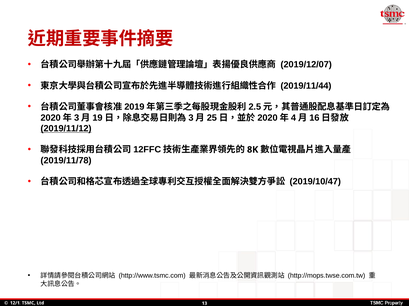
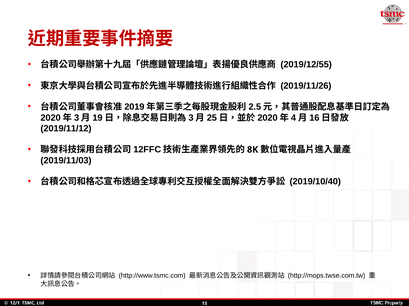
2019/12/07: 2019/12/07 -> 2019/12/55
2019/11/44: 2019/11/44 -> 2019/11/26
2019/11/12 underline: present -> none
2019/11/78: 2019/11/78 -> 2019/11/03
2019/10/47: 2019/10/47 -> 2019/10/40
